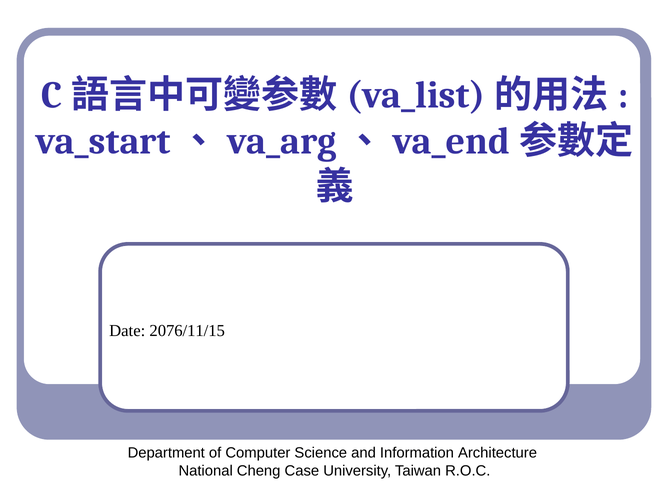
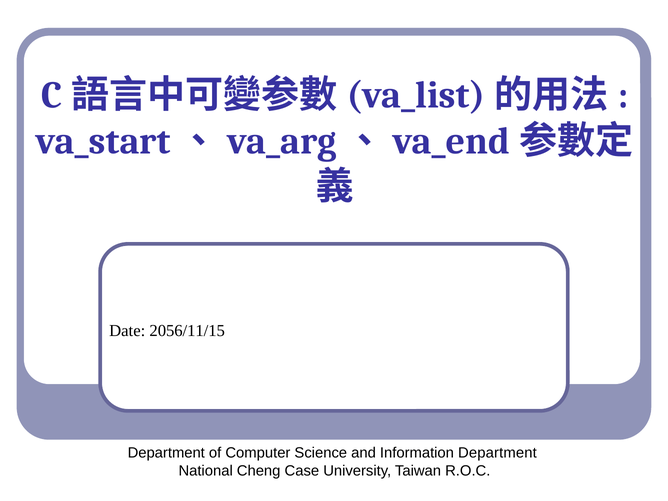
2076/11/15: 2076/11/15 -> 2056/11/15
Information Architecture: Architecture -> Department
